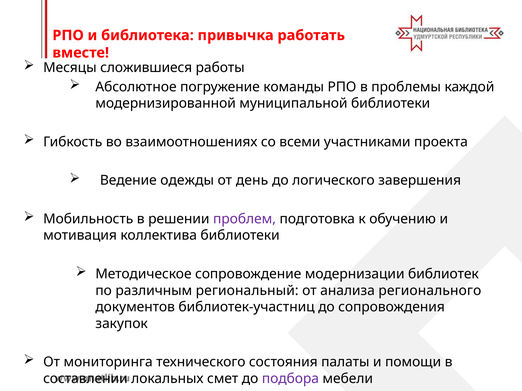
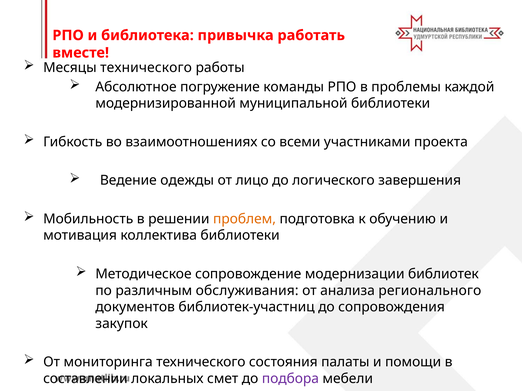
Месяцы сложившиеся: сложившиеся -> технического
день: день -> лицо
проблем colour: purple -> orange
региональный: региональный -> обслуживания
